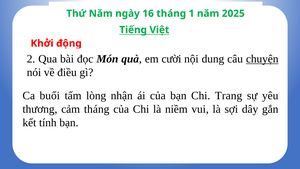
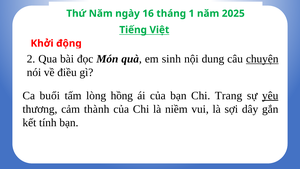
cười: cười -> sinh
nhận: nhận -> hồng
yêu underline: none -> present
cảm tháng: tháng -> thành
